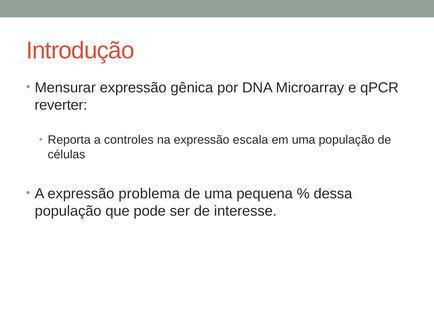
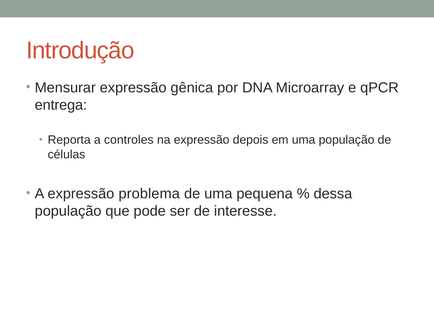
reverter: reverter -> entrega
escala: escala -> depois
